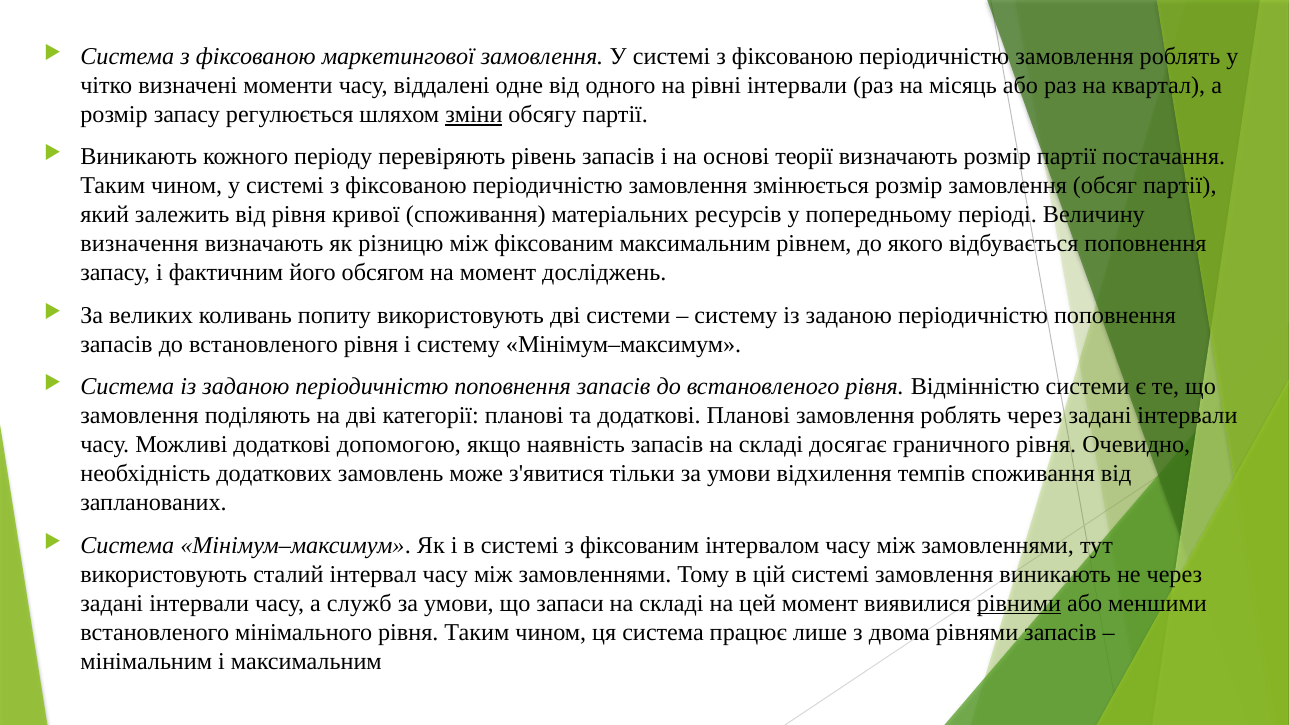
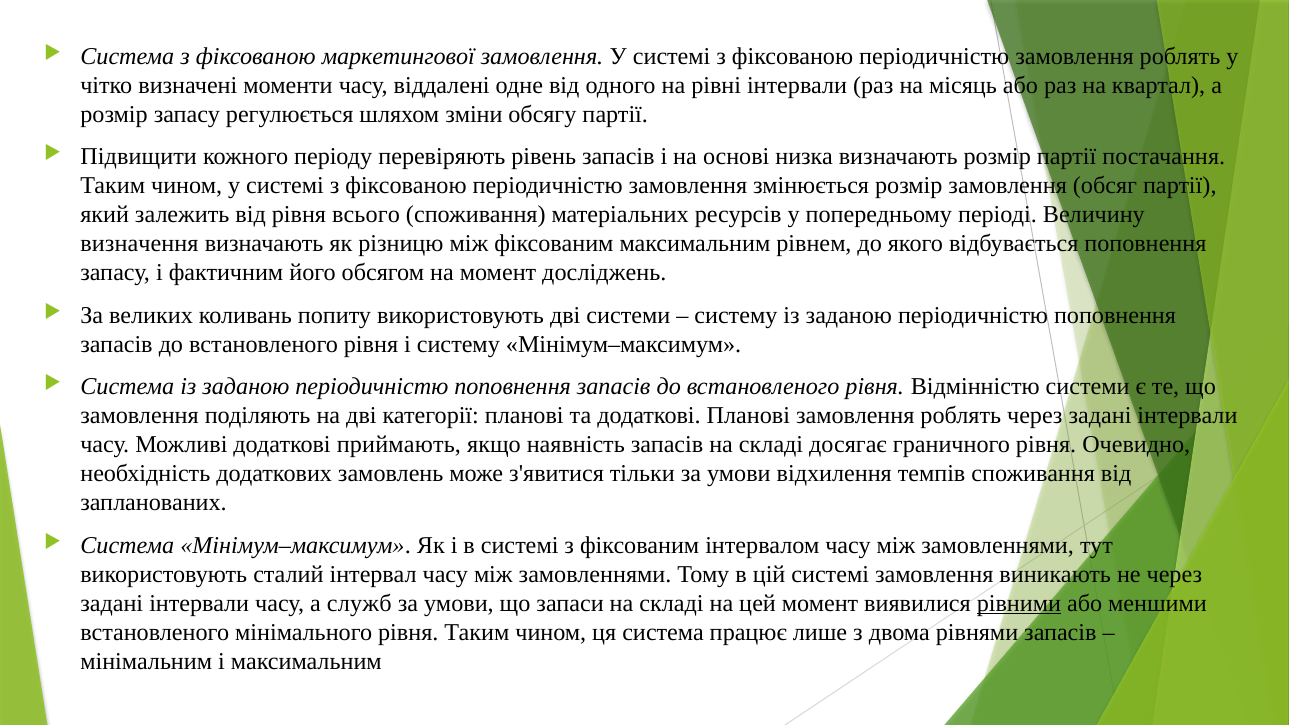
зміни underline: present -> none
Виникають at (139, 157): Виникають -> Підвищити
теорії: теорії -> низка
кривої: кривої -> всього
допомогою: допомогою -> приймають
